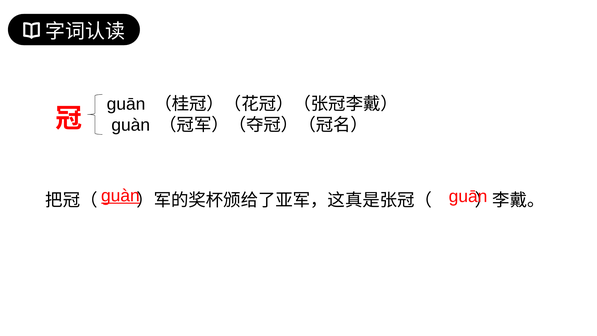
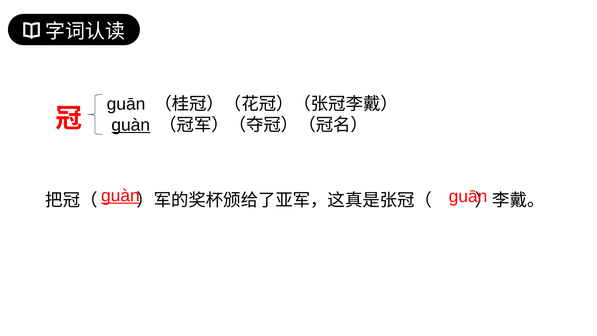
ɡuàn at (131, 125) underline: none -> present
